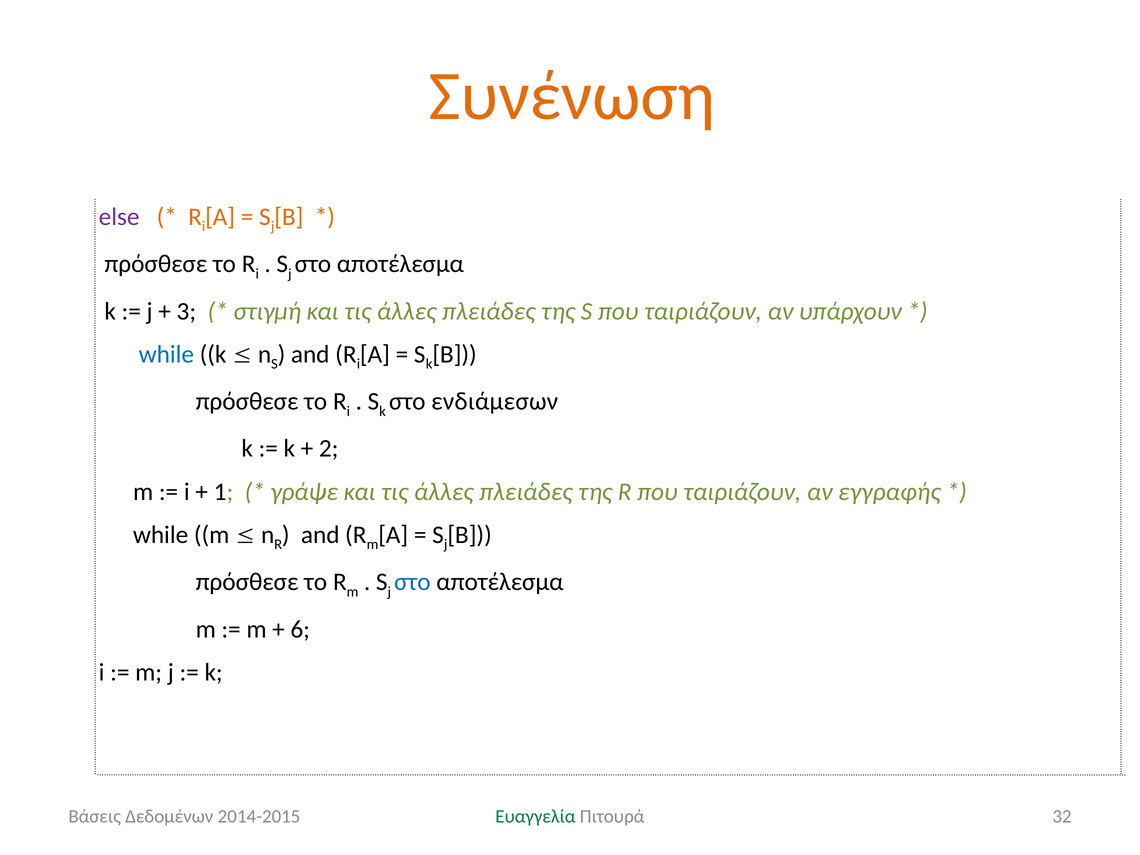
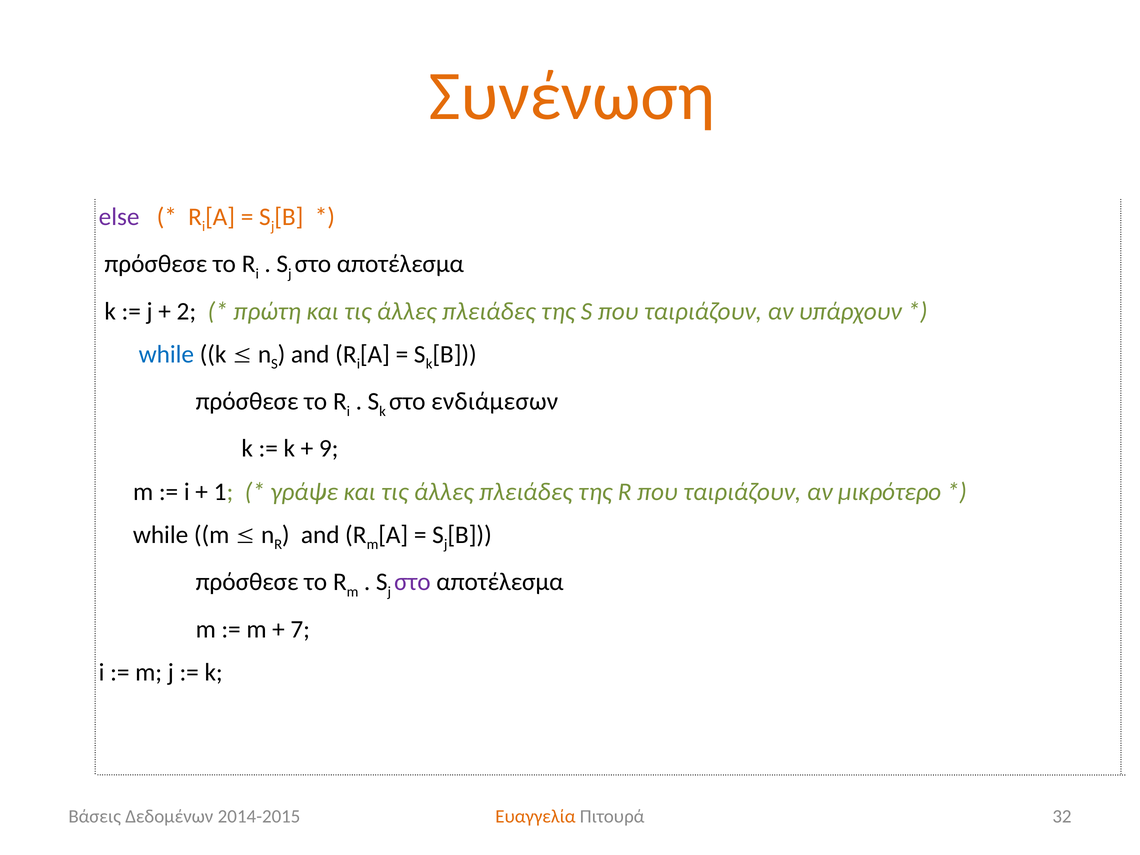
3: 3 -> 2
στιγμή: στιγμή -> πρώτη
2: 2 -> 9
εγγραφής: εγγραφής -> μικρότερο
στο at (412, 582) colour: blue -> purple
6: 6 -> 7
Ευαγγελία colour: green -> orange
